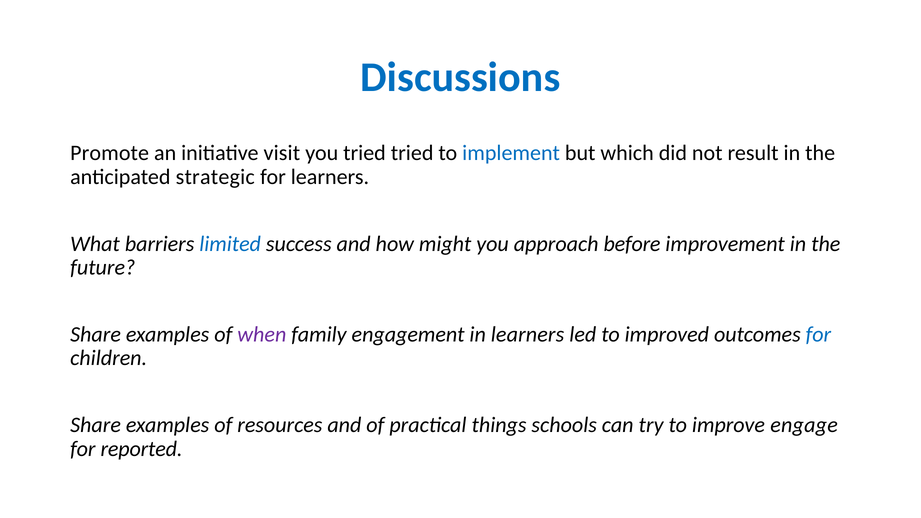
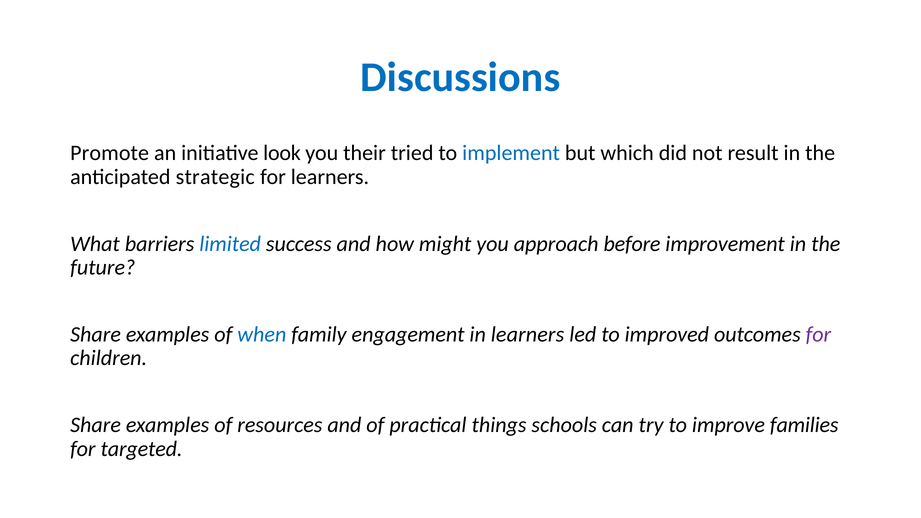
visit: visit -> look
you tried: tried -> their
when colour: purple -> blue
for at (818, 334) colour: blue -> purple
engage: engage -> families
reported: reported -> targeted
